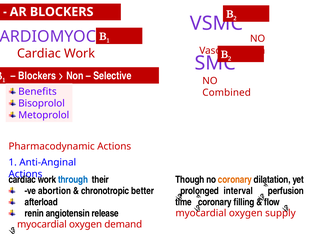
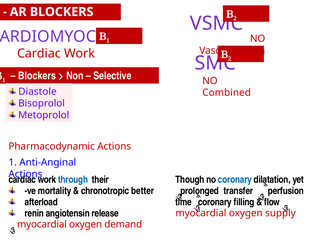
Benefits: Benefits -> Diastole
coronary at (235, 180) colour: orange -> blue
abortion: abortion -> mortality
interval: interval -> transfer
